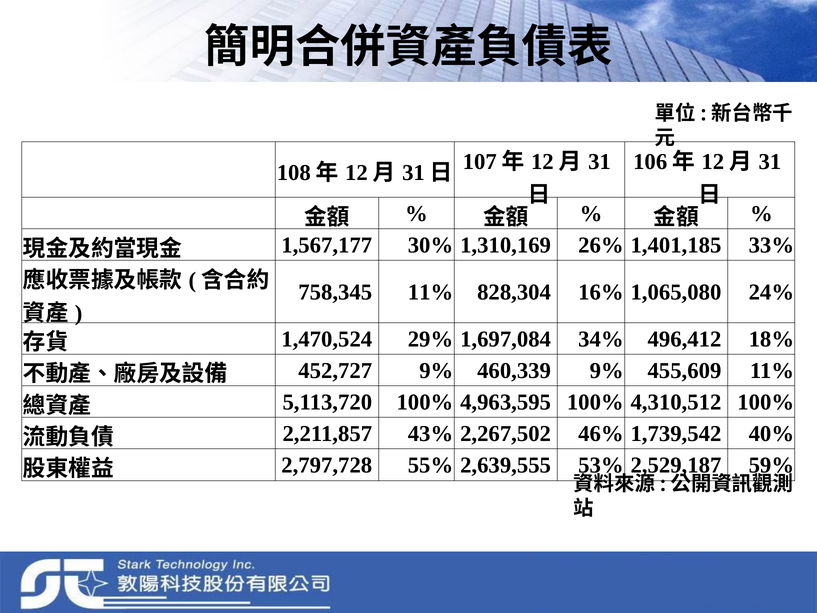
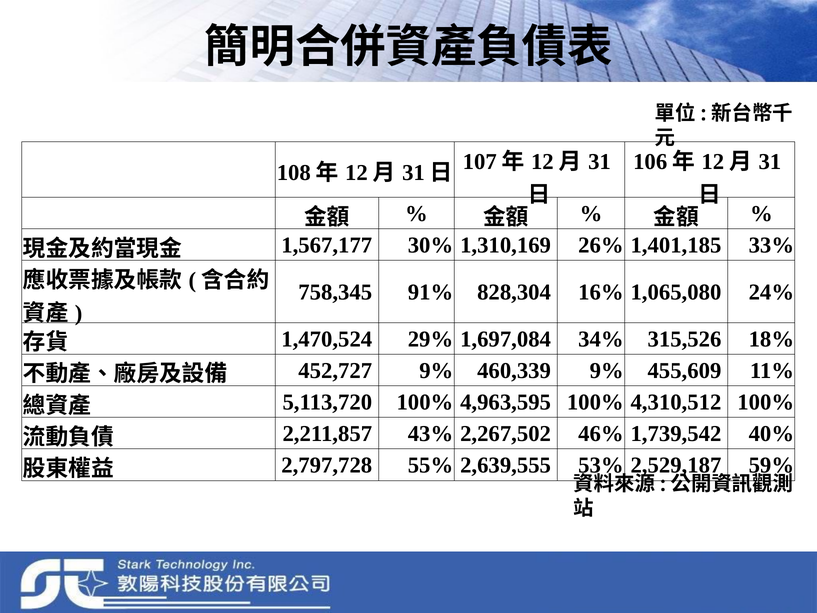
758,345 11%: 11% -> 91%
496,412: 496,412 -> 315,526
